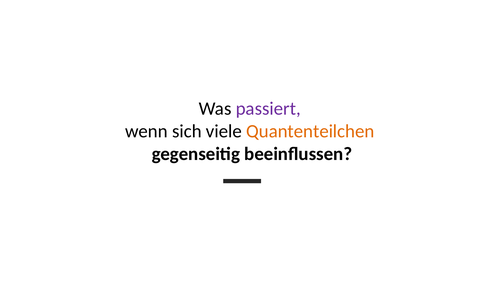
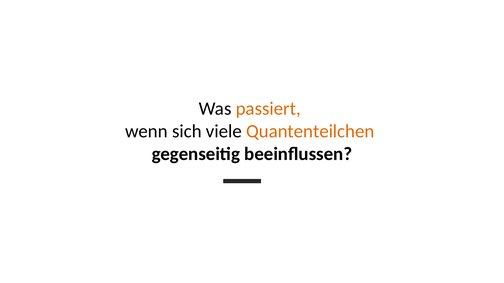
passiert colour: purple -> orange
